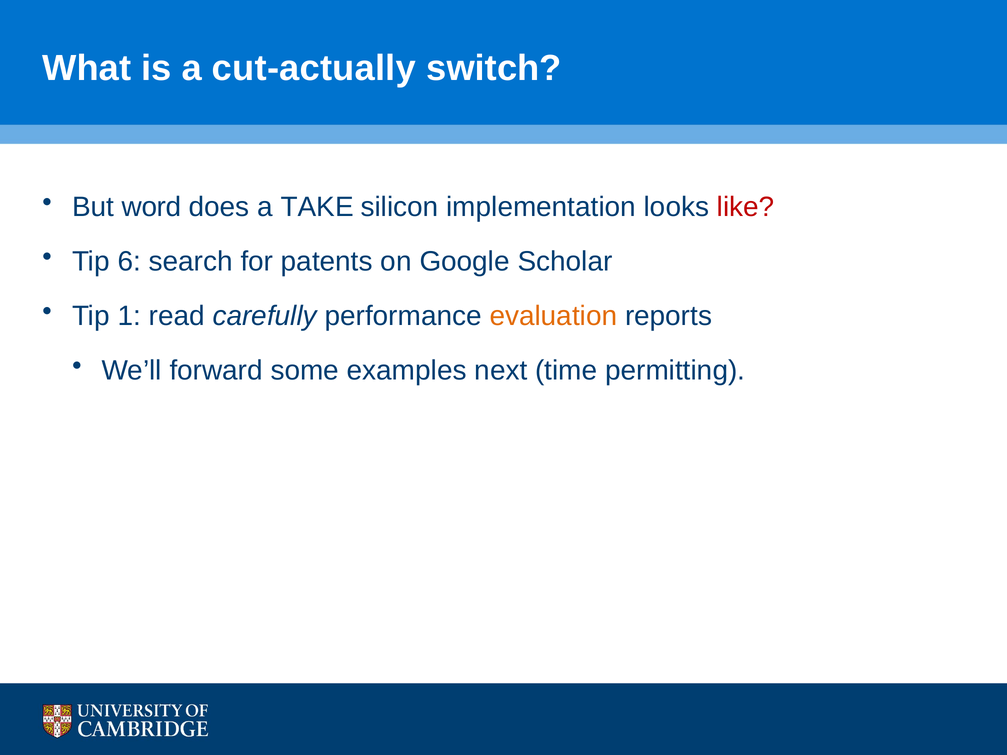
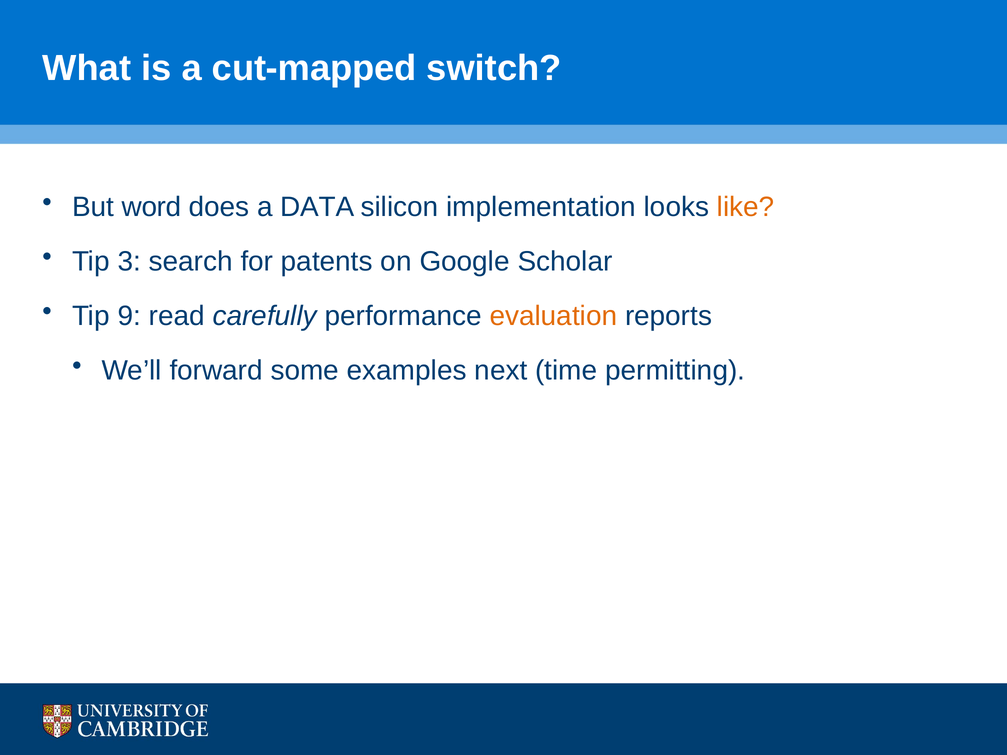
cut-actually: cut-actually -> cut-mapped
TAKE: TAKE -> DATA
like colour: red -> orange
6: 6 -> 3
1: 1 -> 9
